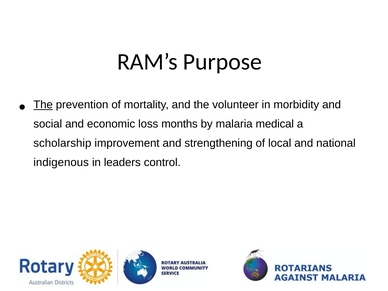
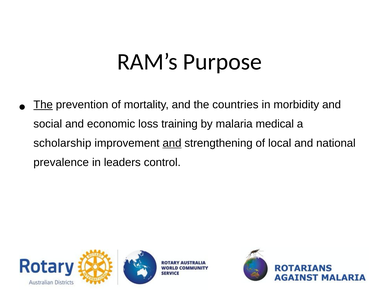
volunteer: volunteer -> countries
months: months -> training
and at (172, 143) underline: none -> present
indigenous: indigenous -> prevalence
